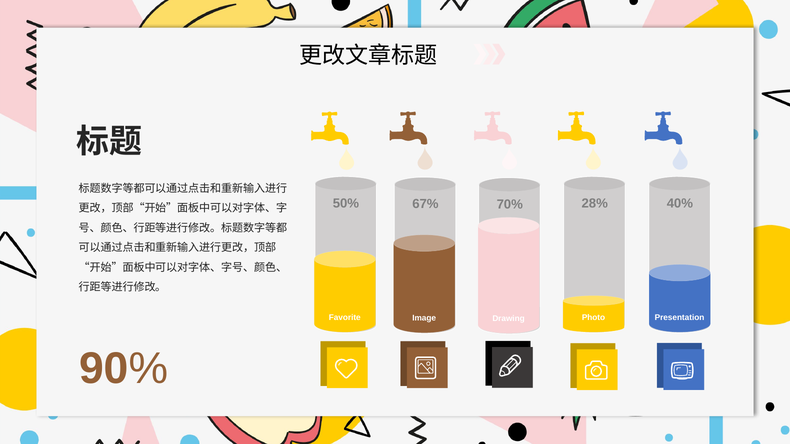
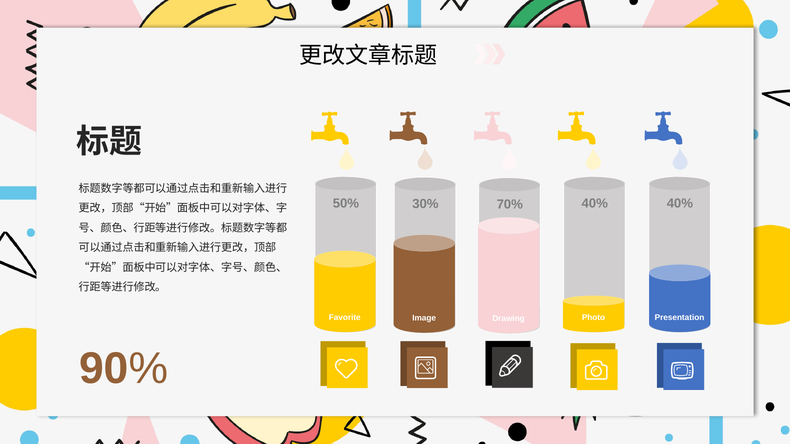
67%: 67% -> 30%
70% 28%: 28% -> 40%
